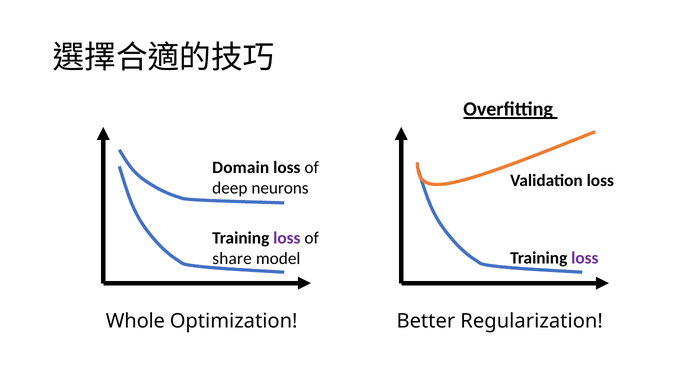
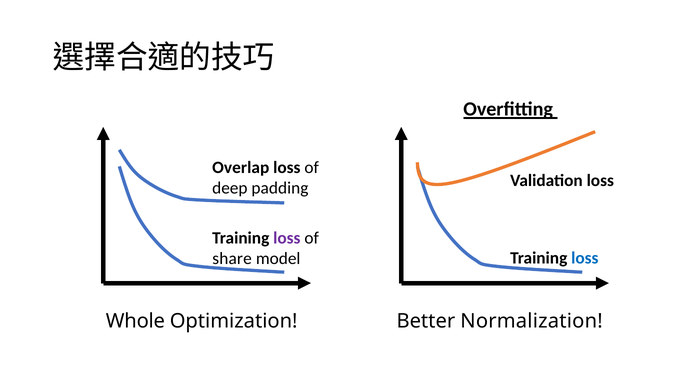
Domain: Domain -> Overlap
neurons: neurons -> padding
loss at (585, 259) colour: purple -> blue
Regularization: Regularization -> Normalization
